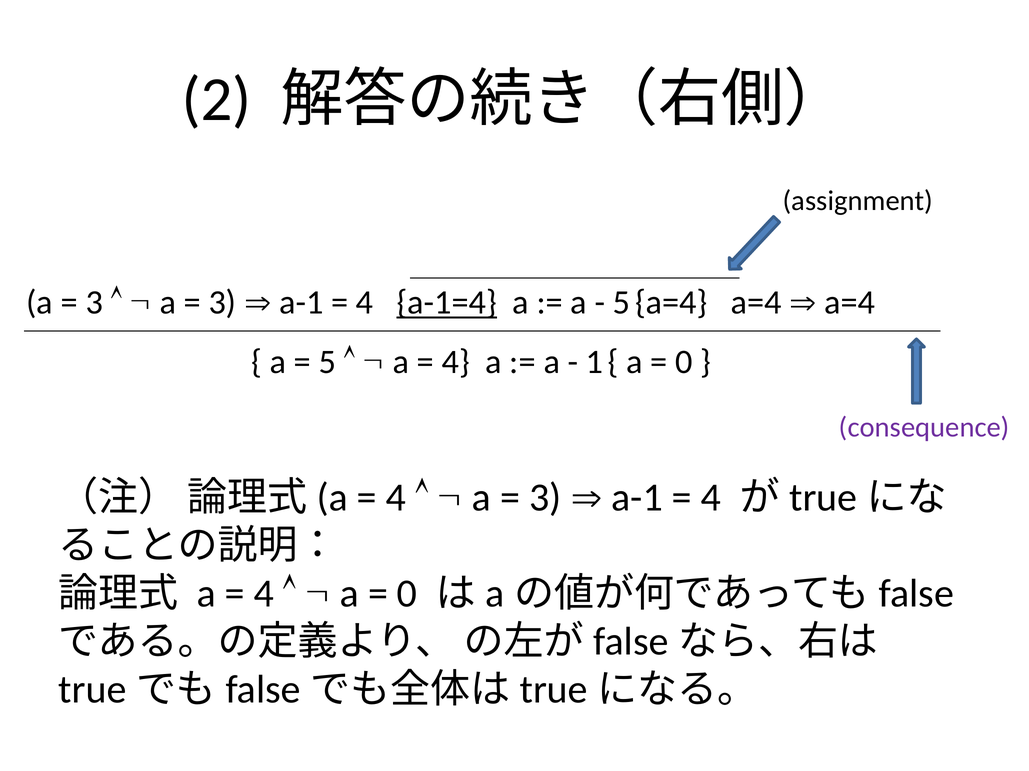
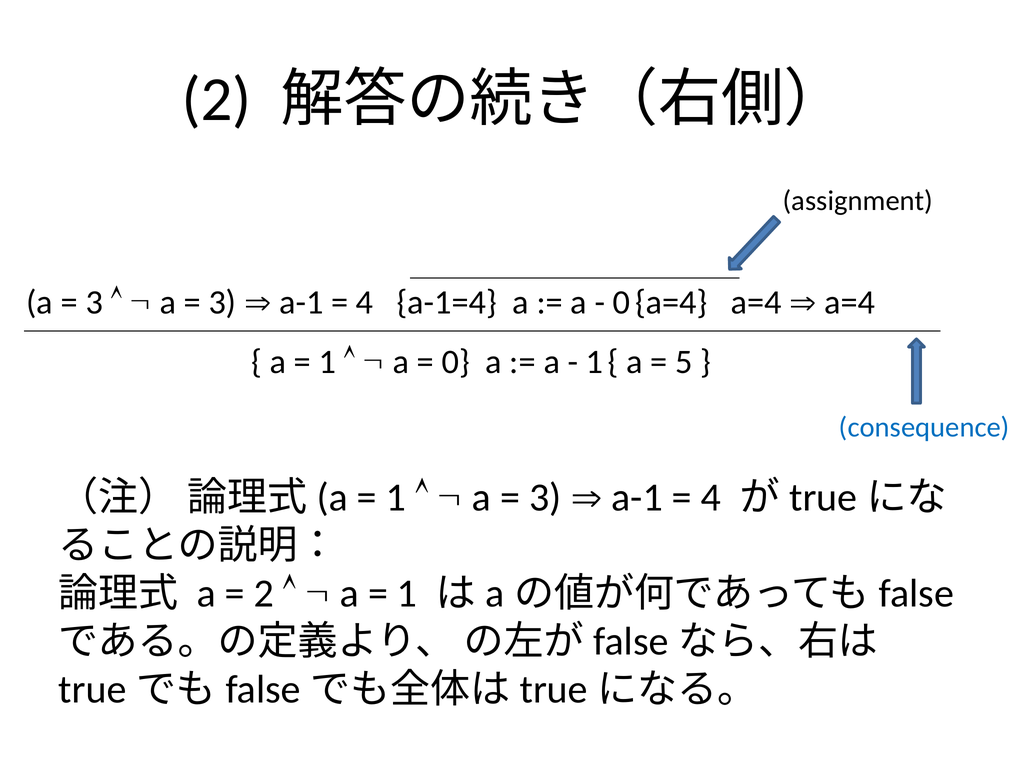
a-1=4 underline: present -> none
5 at (622, 303): 5 -> 0
5 at (327, 362): 5 -> 1
4 at (456, 362): 4 -> 0
0 at (684, 362): 0 -> 5
consequence colour: purple -> blue
4 at (396, 498): 4 -> 1
4 at (264, 594): 4 -> 2
0 at (407, 594): 0 -> 1
